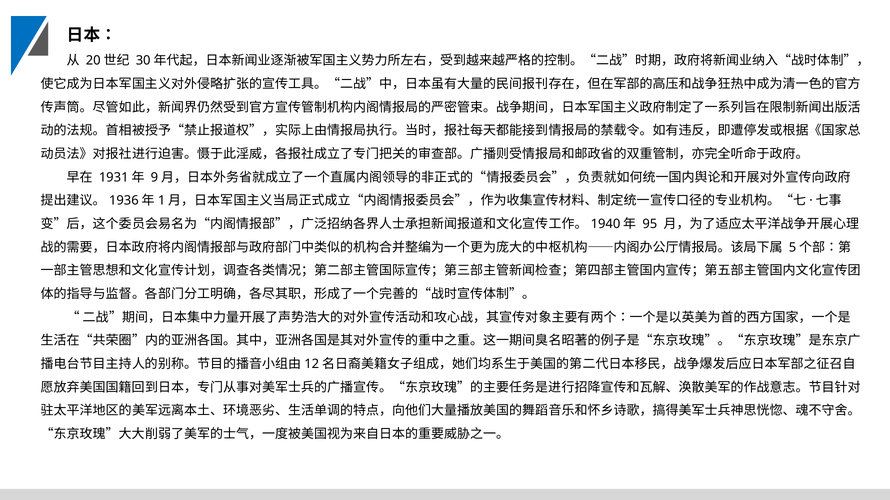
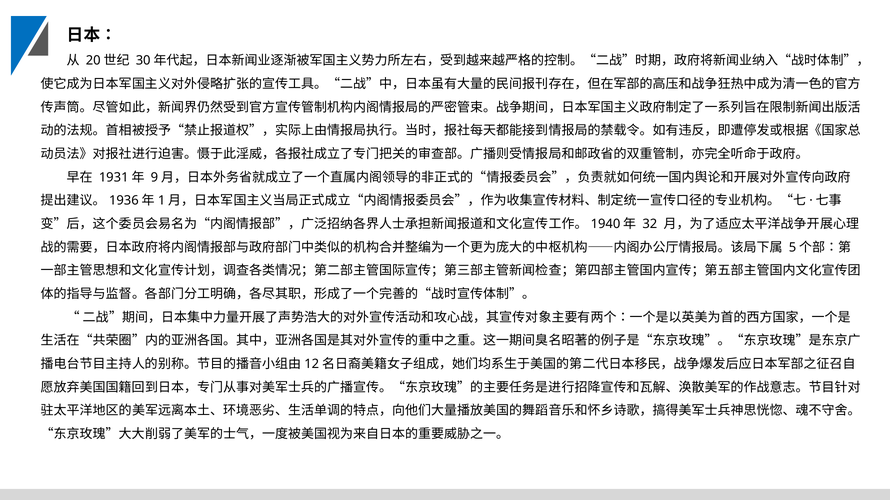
95: 95 -> 32
